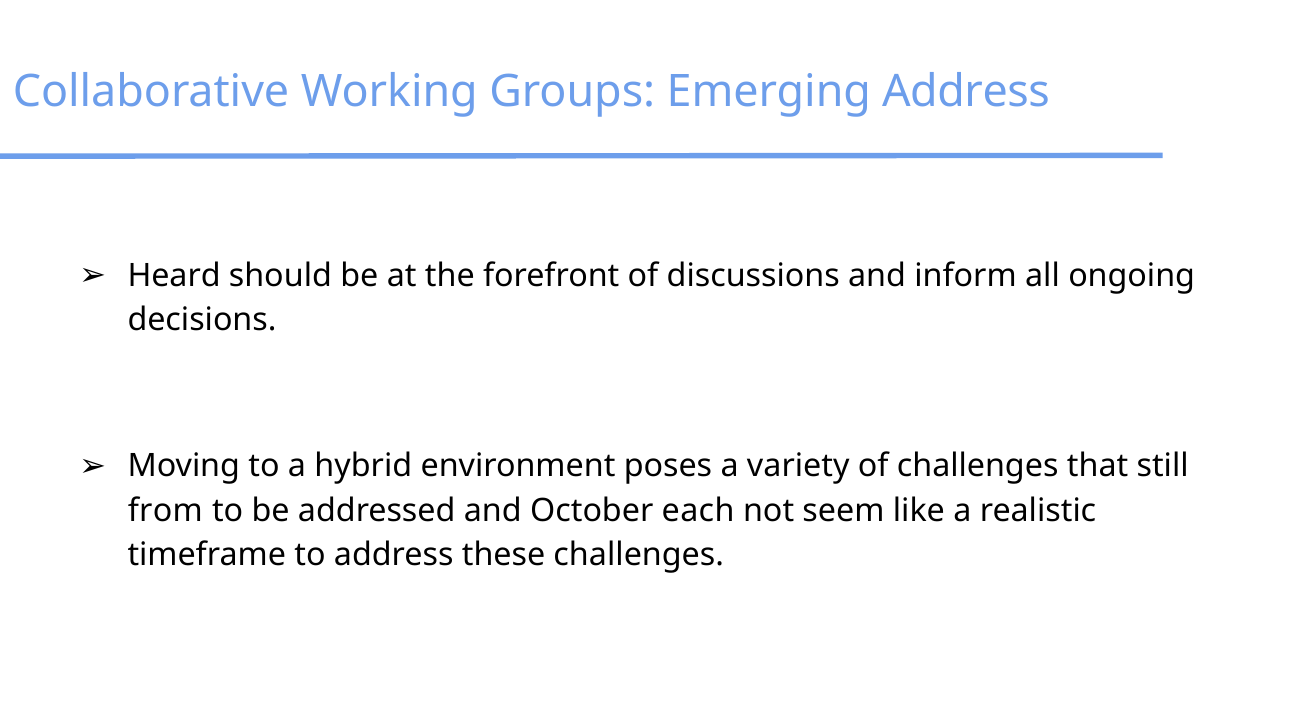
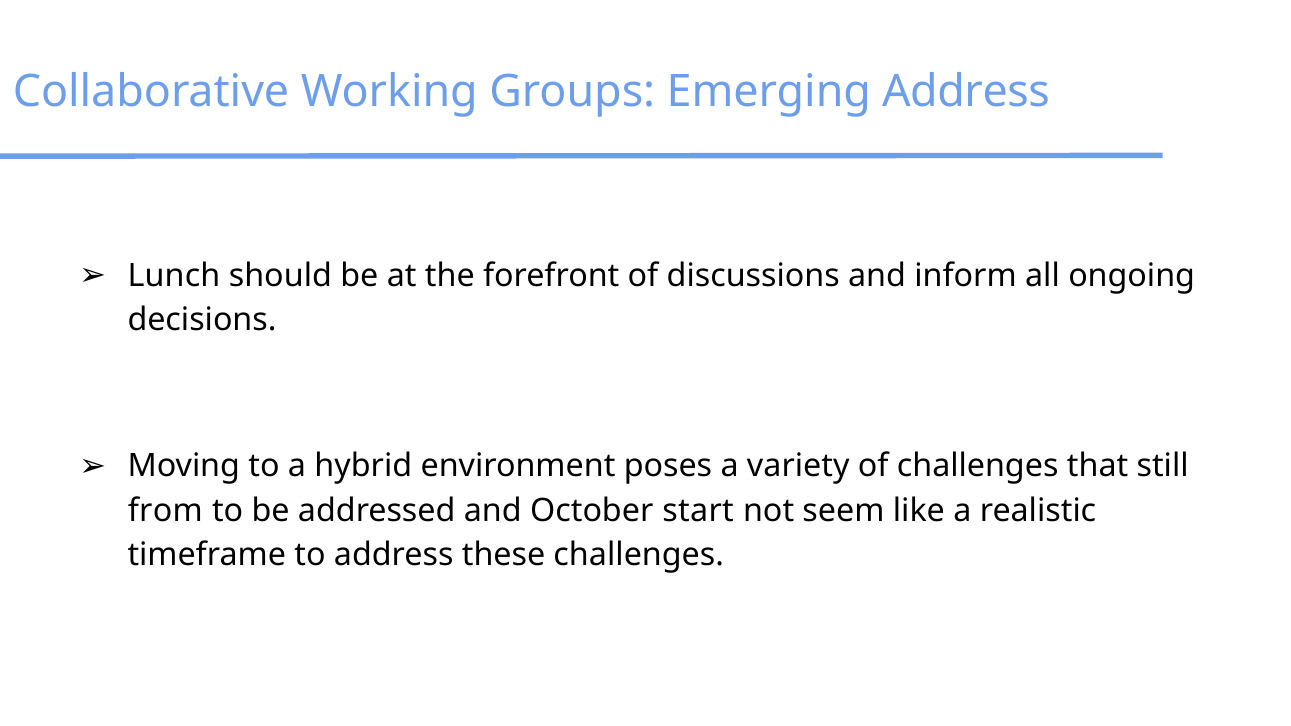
Heard: Heard -> Lunch
each: each -> start
